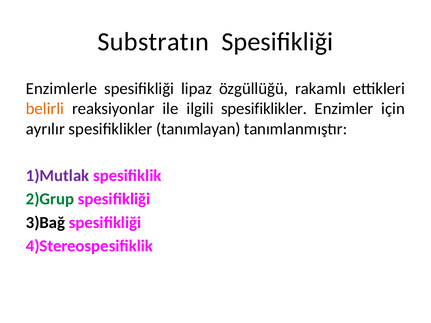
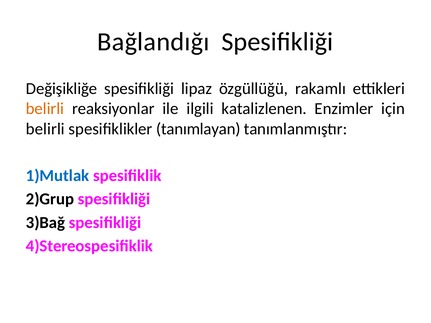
Substratın: Substratın -> Bağlandığı
Enzimlerle: Enzimlerle -> Değişikliğe
ilgili spesifiklikler: spesifiklikler -> katalizlenen
ayrılır at (45, 129): ayrılır -> belirli
1)Mutlak colour: purple -> blue
2)Grup colour: green -> black
